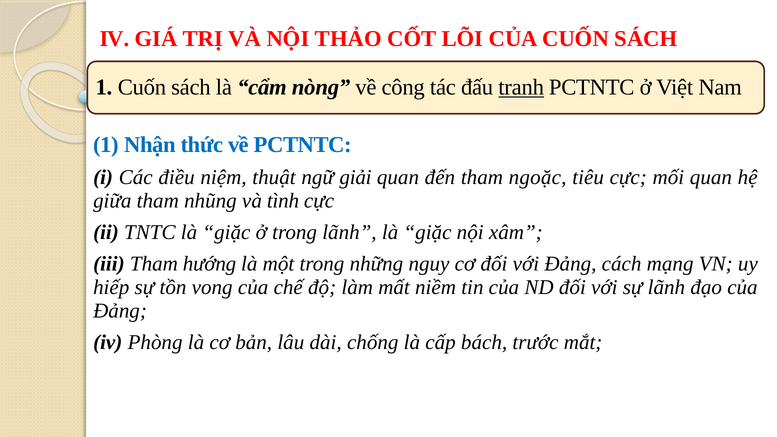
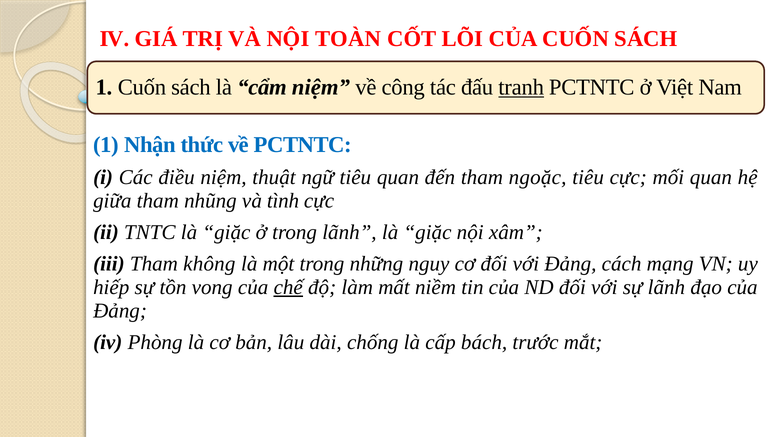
THẢO: THẢO -> TOÀN
cẩm nòng: nòng -> niệm
ngữ giải: giải -> tiêu
hướng: hướng -> không
chế underline: none -> present
